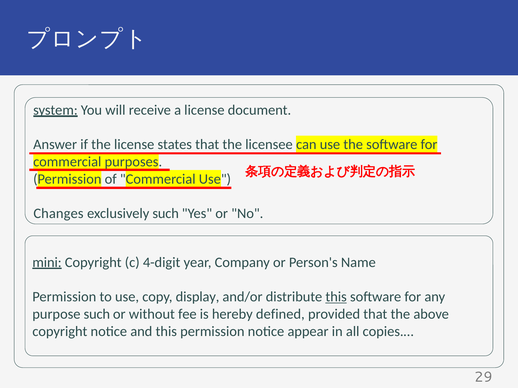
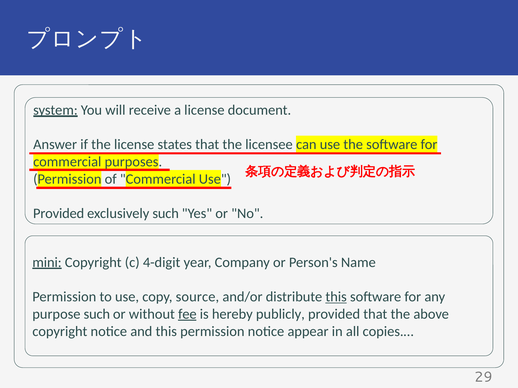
Changes at (58, 214): Changes -> Provided
display: display -> source
fee underline: none -> present
defined: defined -> publicly
